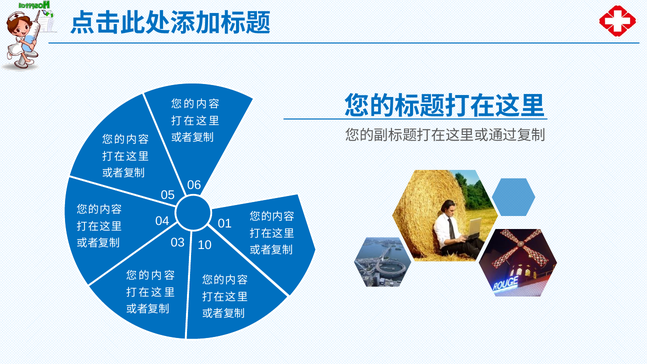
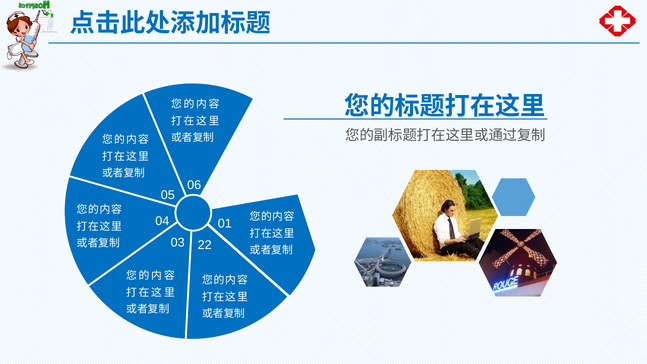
10: 10 -> 22
